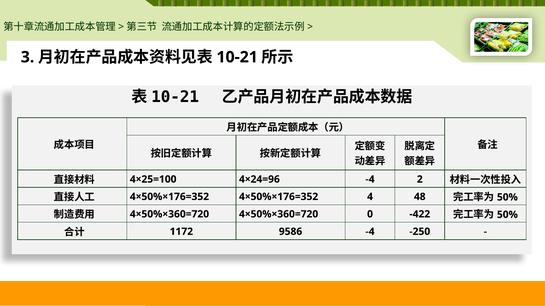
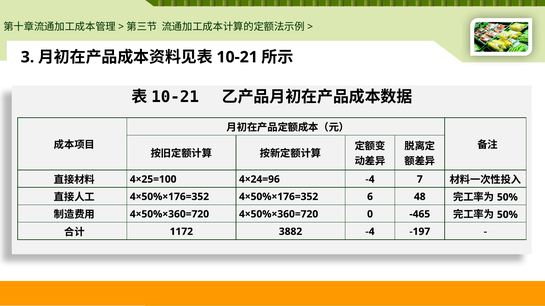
2: 2 -> 7
4: 4 -> 6
-422: -422 -> -465
9586: 9586 -> 3882
-250: -250 -> -197
